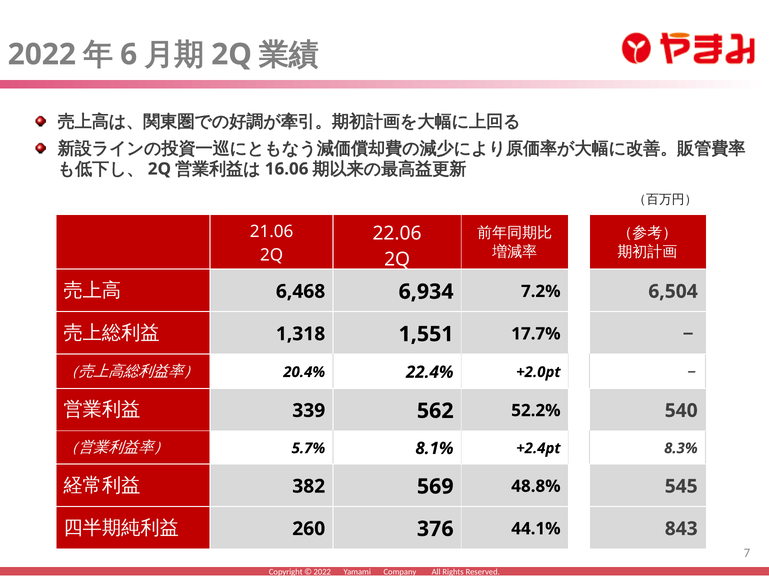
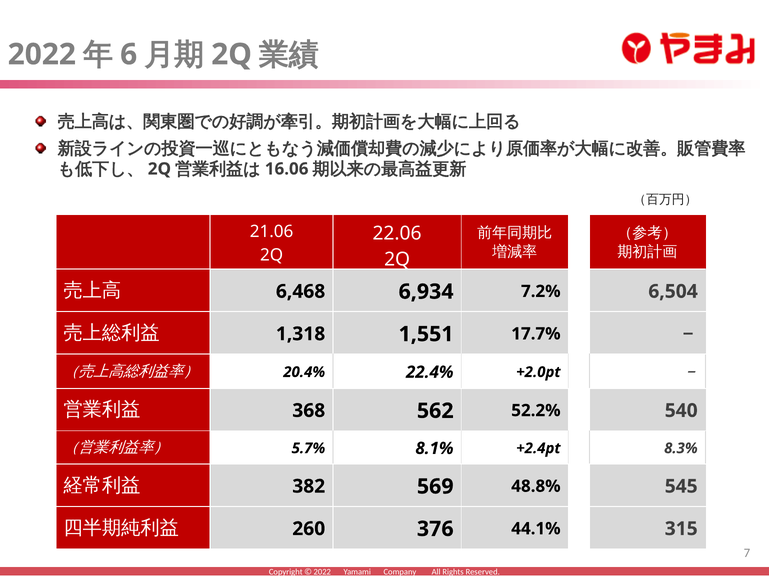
339: 339 -> 368
843: 843 -> 315
